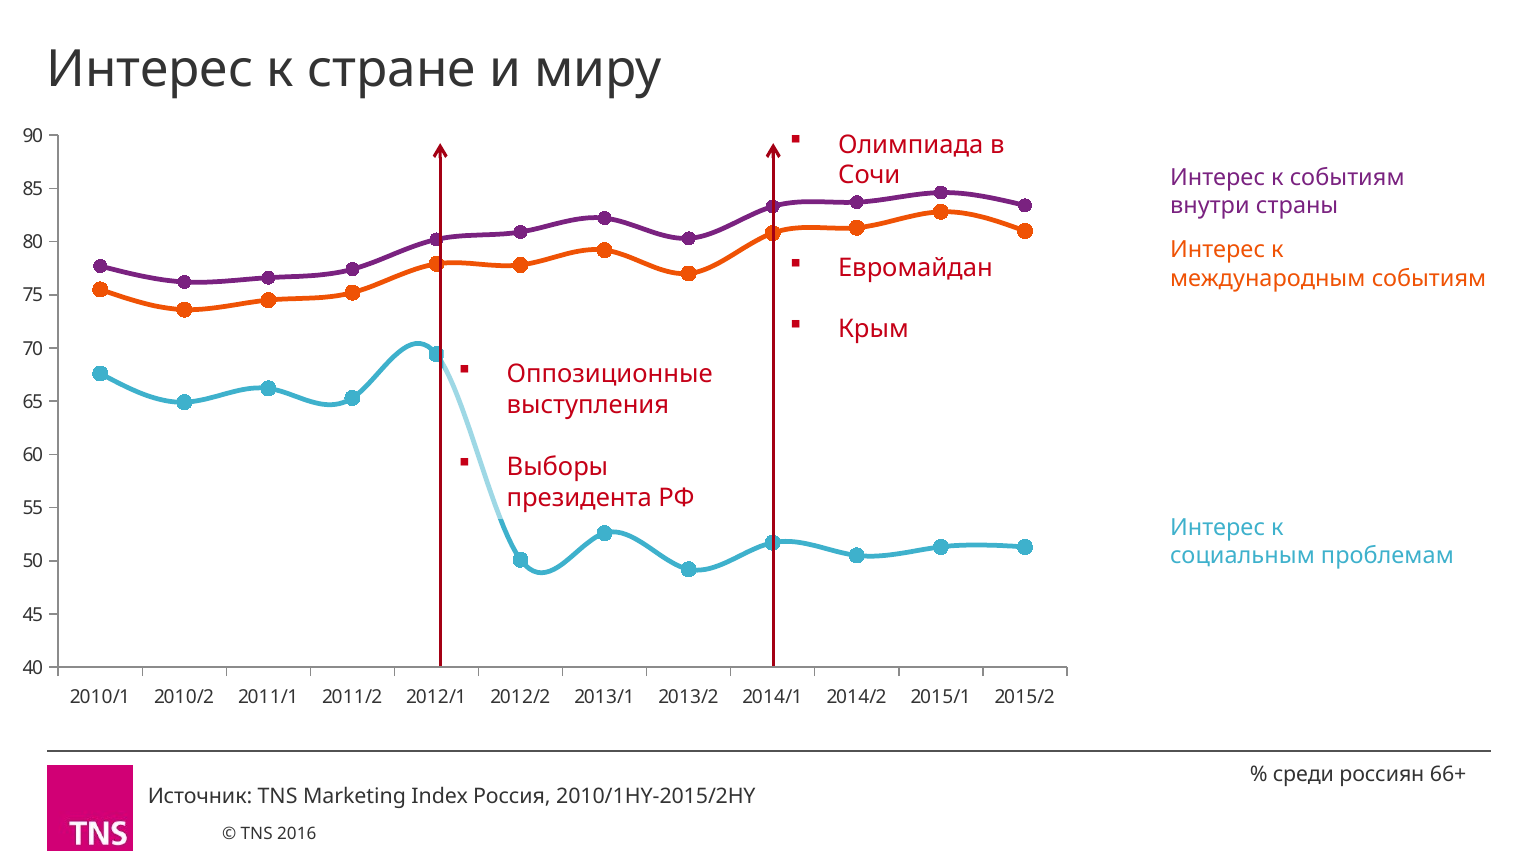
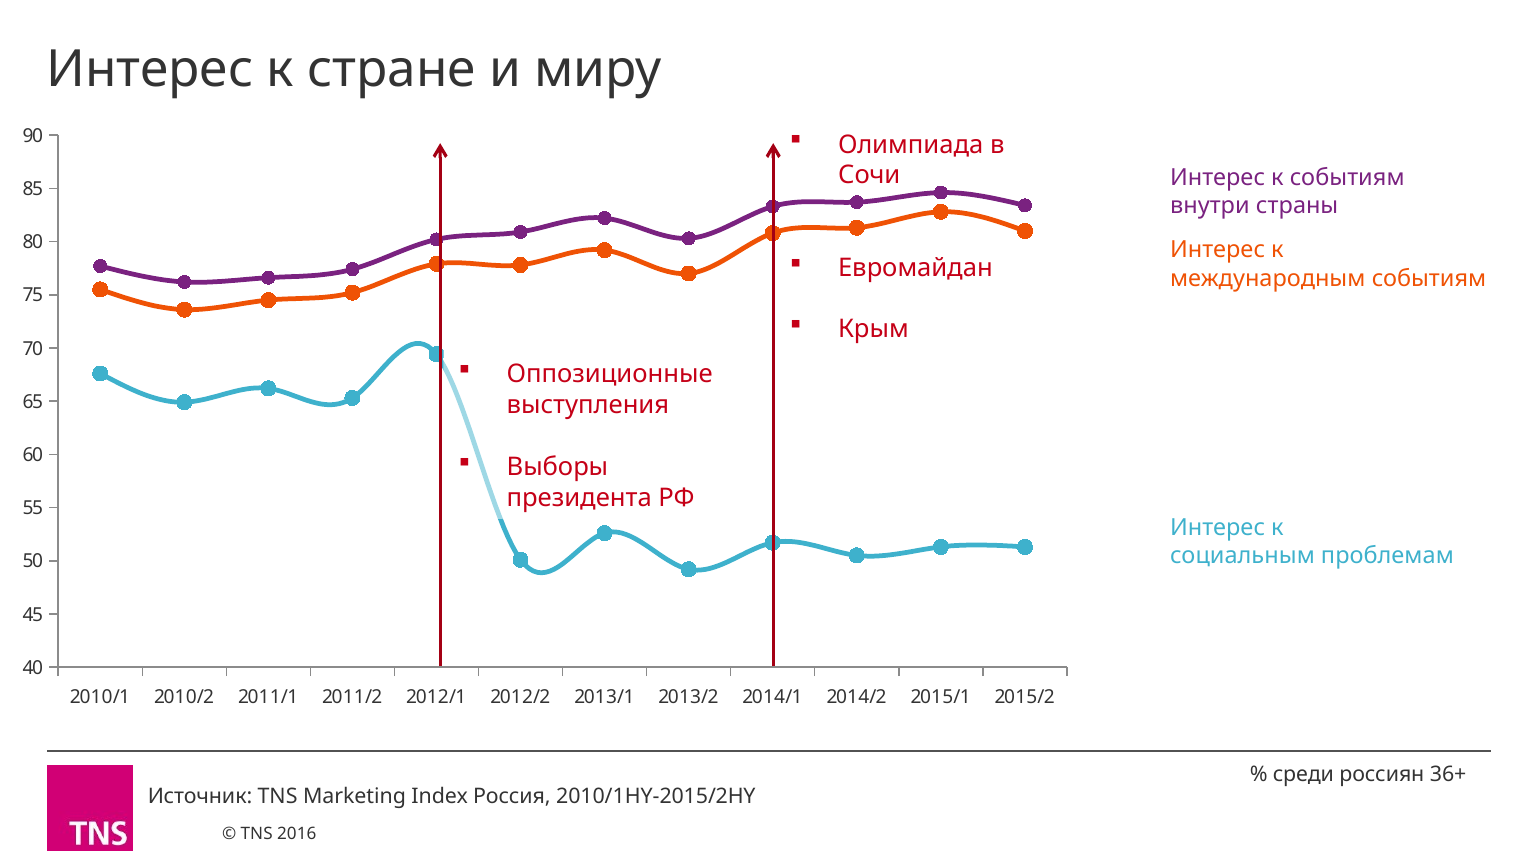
66+: 66+ -> 36+
